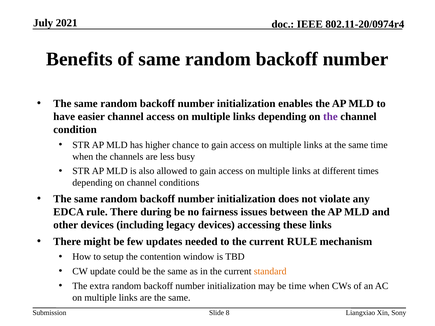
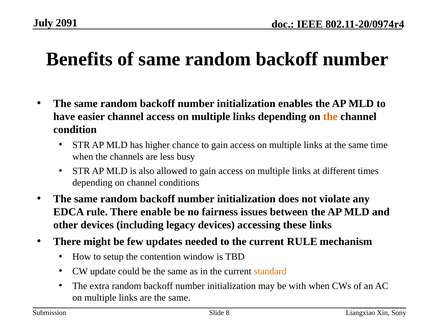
2021: 2021 -> 2091
the at (330, 117) colour: purple -> orange
during: during -> enable
be time: time -> with
